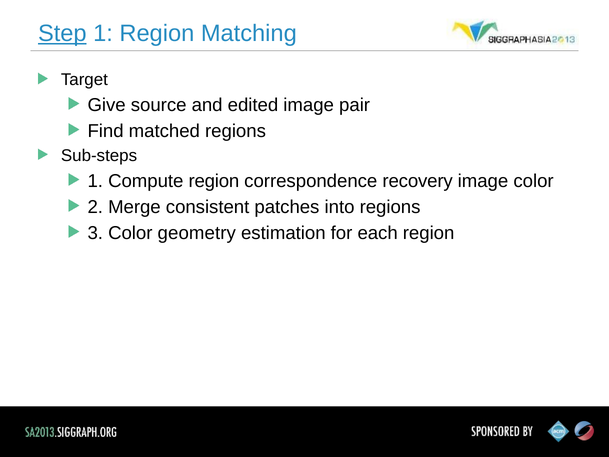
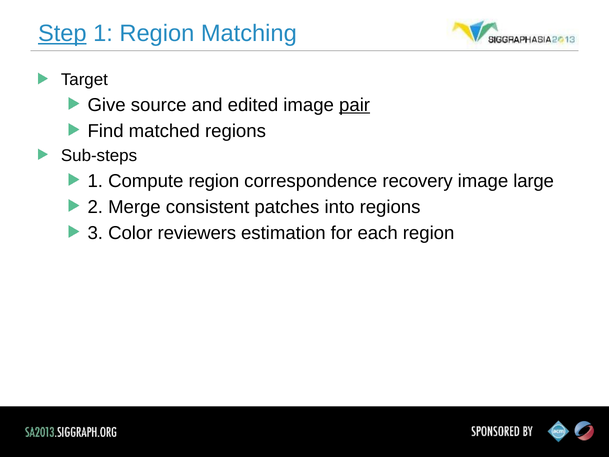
pair underline: none -> present
image color: color -> large
geometry: geometry -> reviewers
